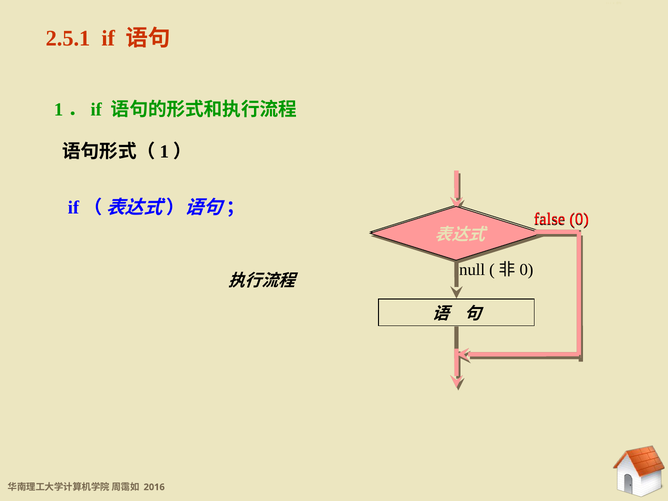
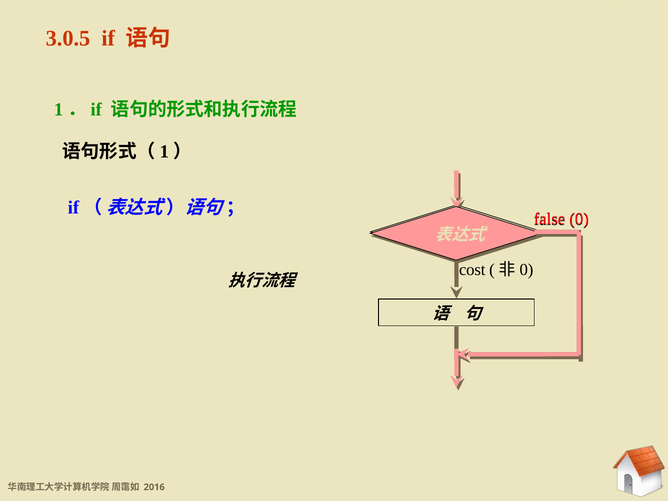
2.5.1: 2.5.1 -> 3.0.5
null: null -> cost
